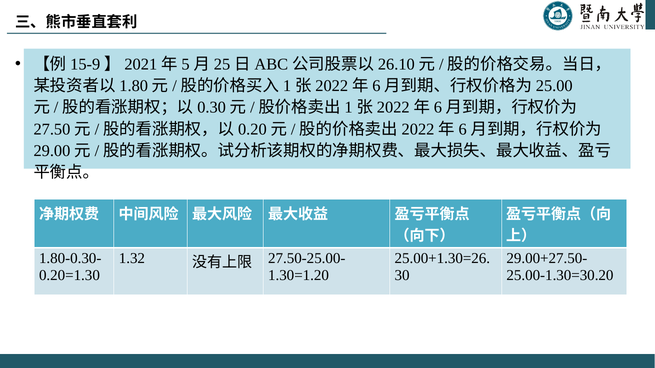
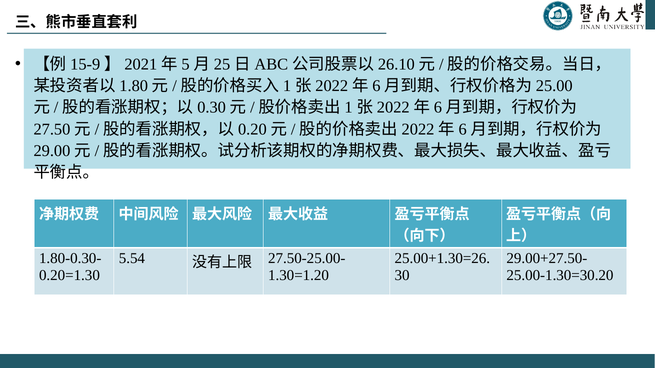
1.32: 1.32 -> 5.54
